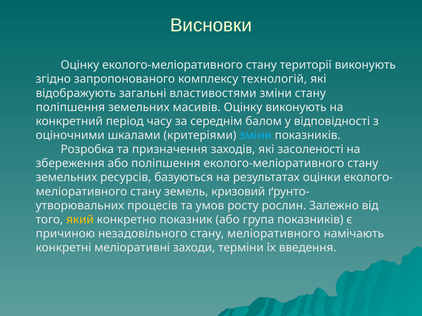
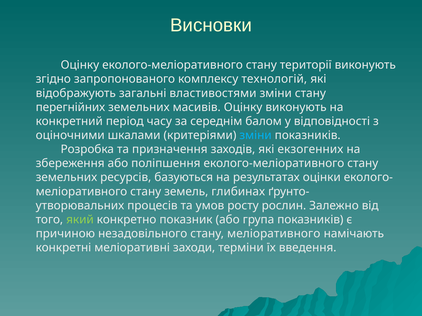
поліпшення at (70, 107): поліпшення -> перегнійних
засоленості: засоленості -> екзогенних
кризовий: кризовий -> глибинах
який colour: yellow -> light green
